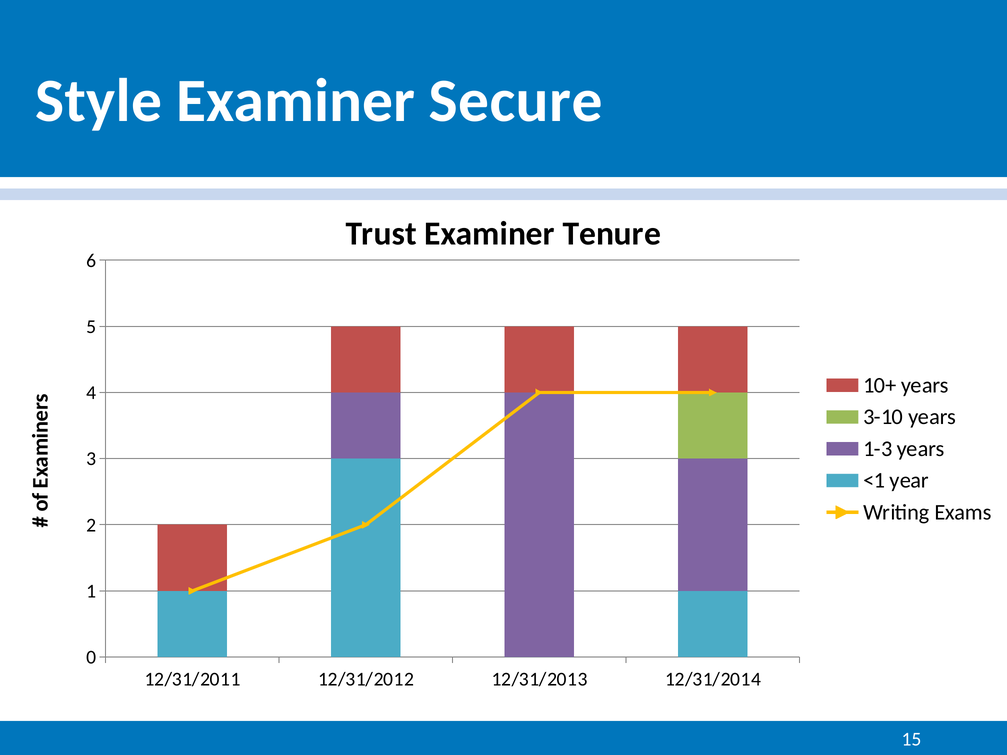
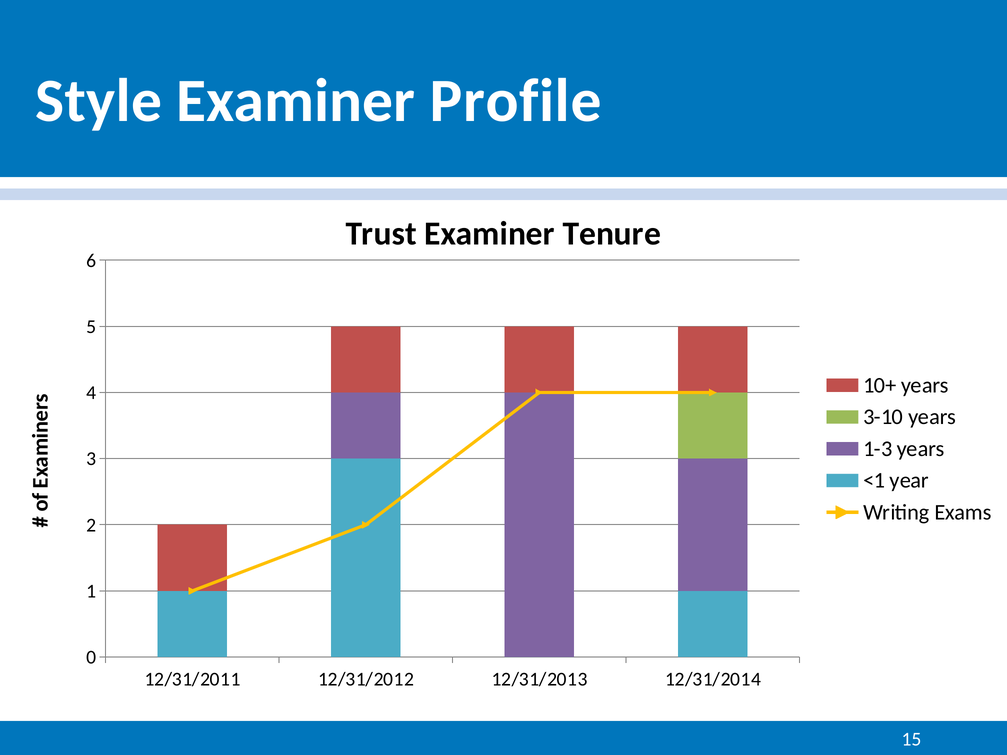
Secure: Secure -> Profile
